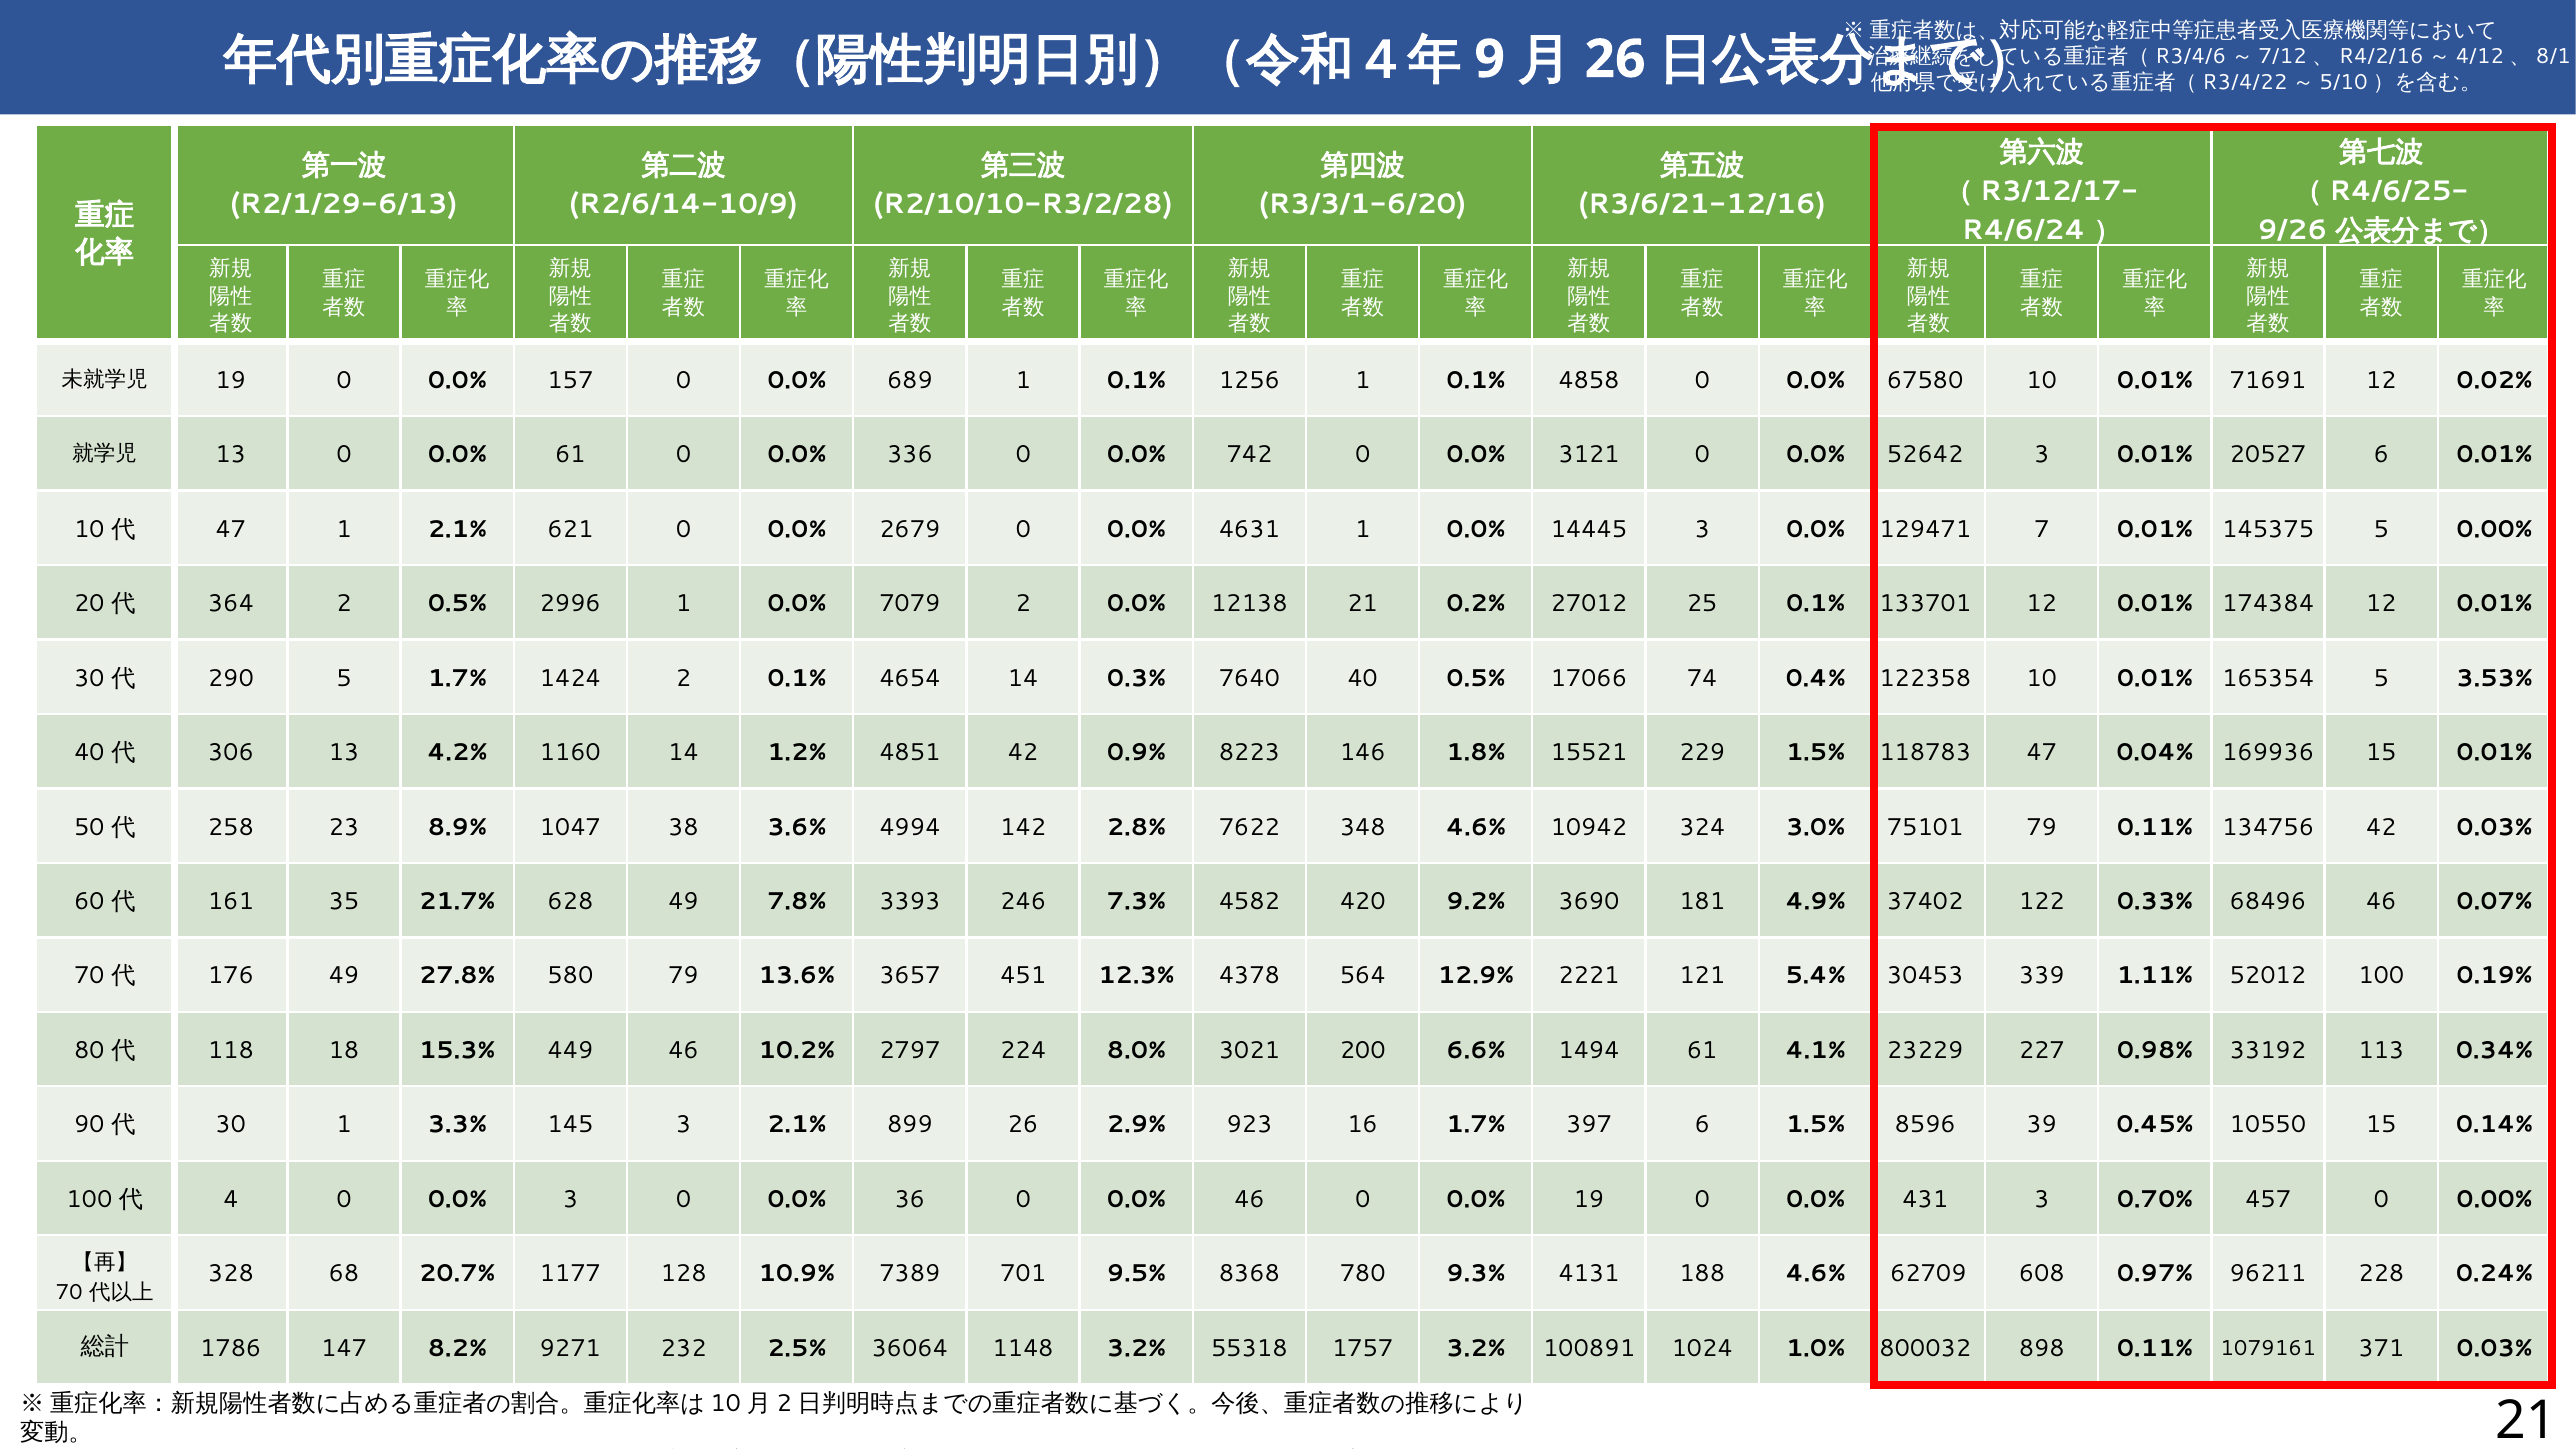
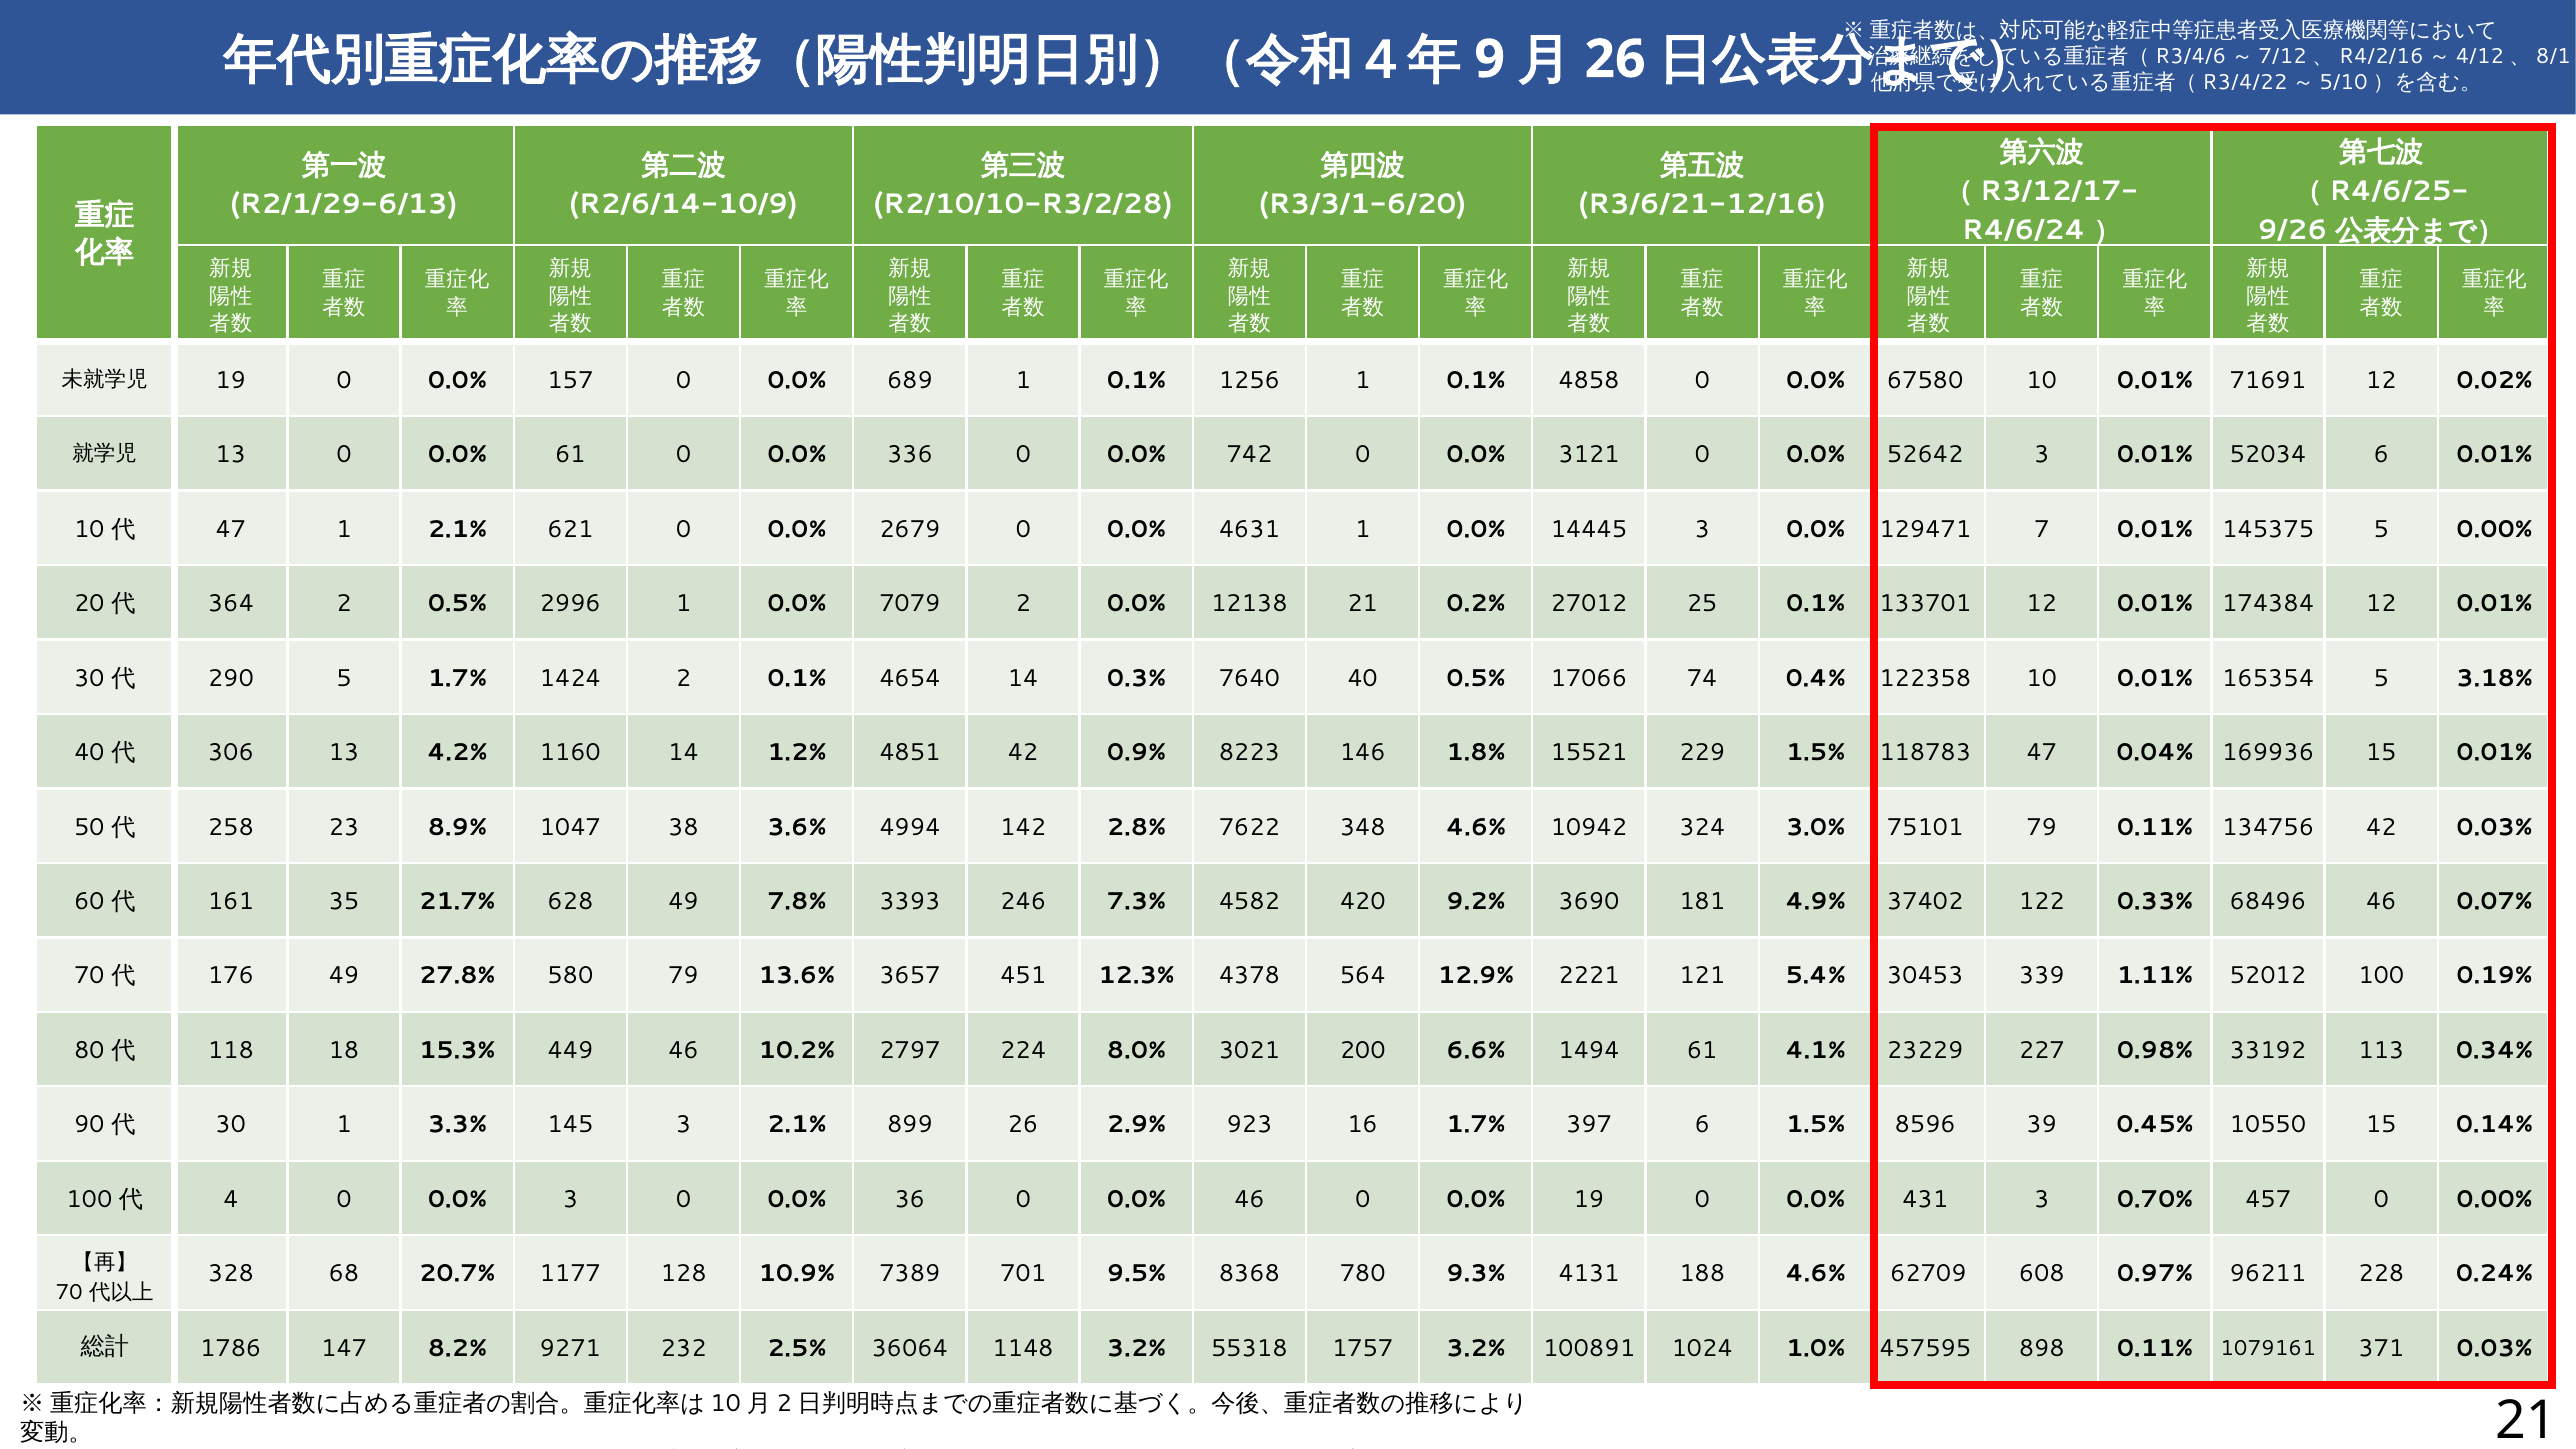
20527: 20527 -> 52034
3.53%: 3.53% -> 3.18%
800032: 800032 -> 457595
